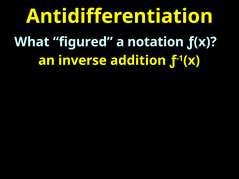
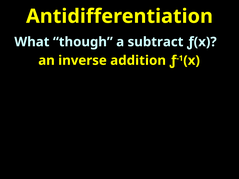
figured: figured -> though
notation: notation -> subtract
